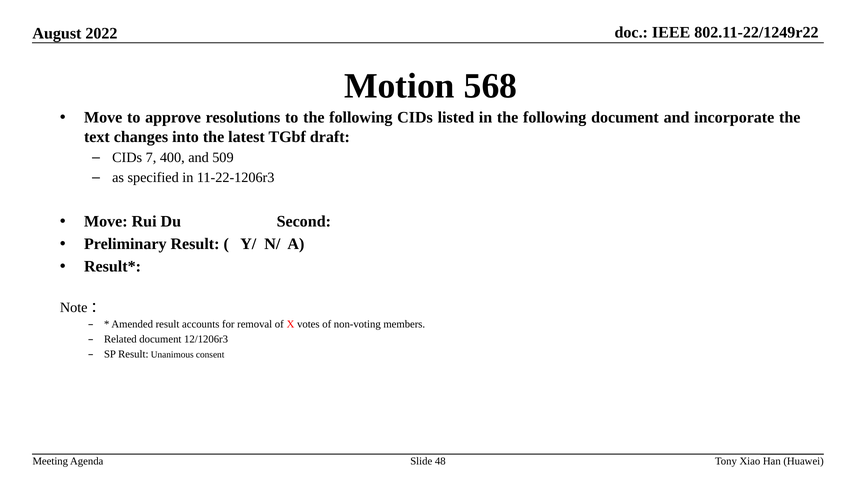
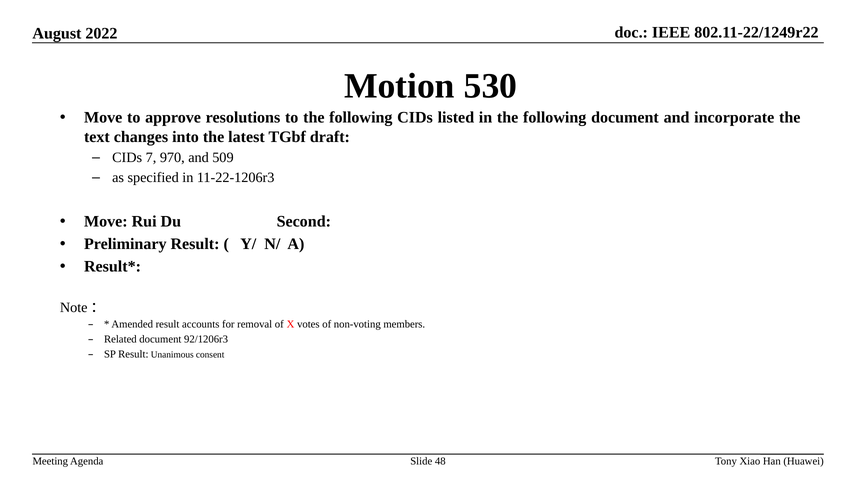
568: 568 -> 530
400: 400 -> 970
12/1206r3: 12/1206r3 -> 92/1206r3
